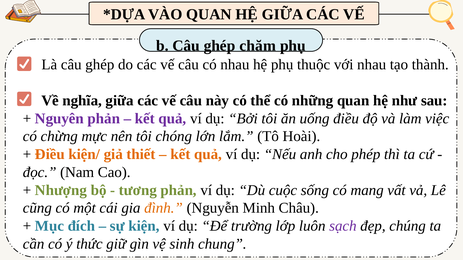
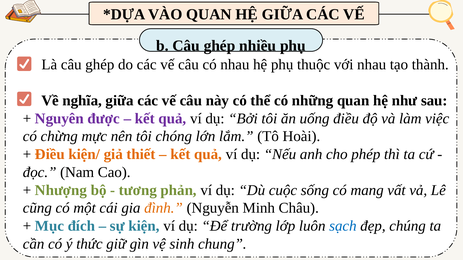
chăm: chăm -> nhiều
Nguyên phản: phản -> được
sạch colour: purple -> blue
